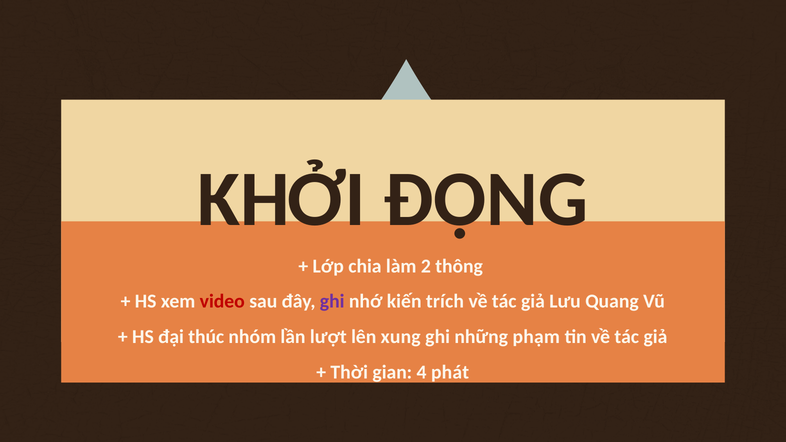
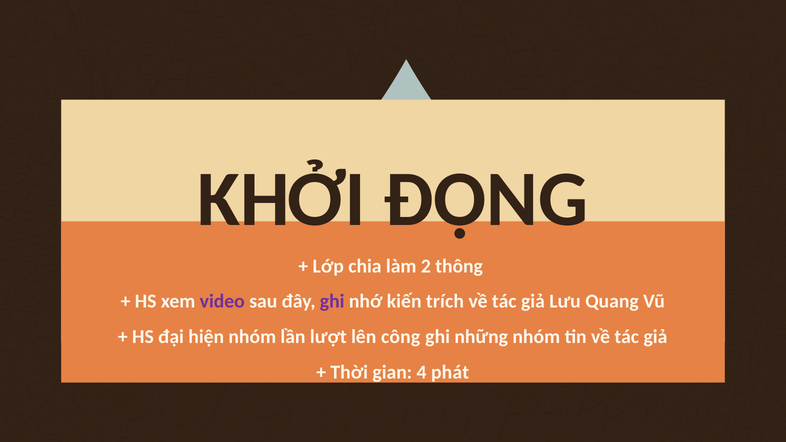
video colour: red -> purple
thúc: thúc -> hiện
xung: xung -> công
những phạm: phạm -> nhóm
